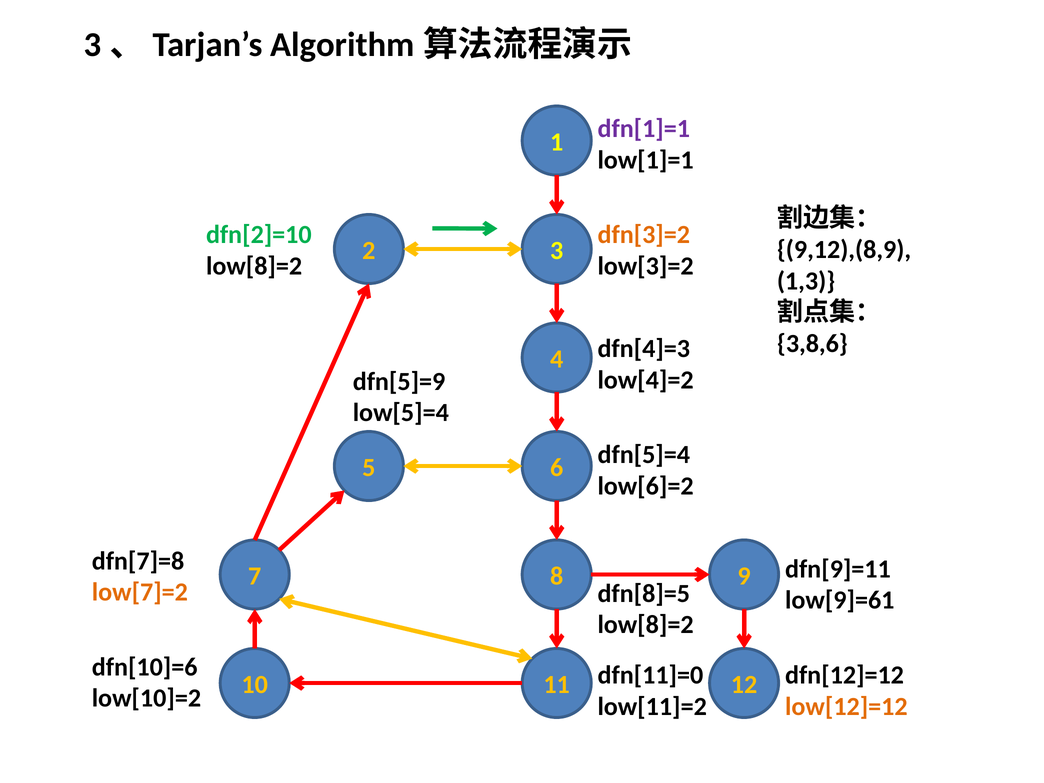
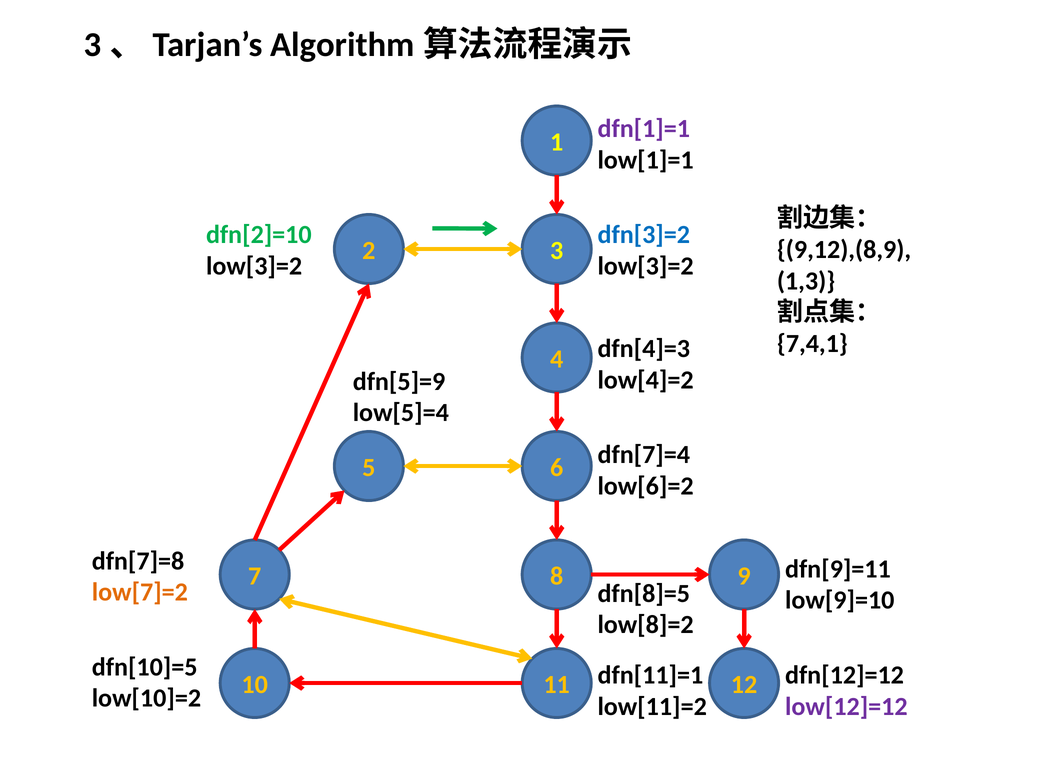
dfn[3]=2 colour: orange -> blue
low[8]=2 at (254, 266): low[8]=2 -> low[3]=2
3,8,6: 3,8,6 -> 7,4,1
dfn[5]=4: dfn[5]=4 -> dfn[7]=4
low[9]=61: low[9]=61 -> low[9]=10
dfn[10]=6: dfn[10]=6 -> dfn[10]=5
dfn[11]=0: dfn[11]=0 -> dfn[11]=1
low[12]=12 colour: orange -> purple
